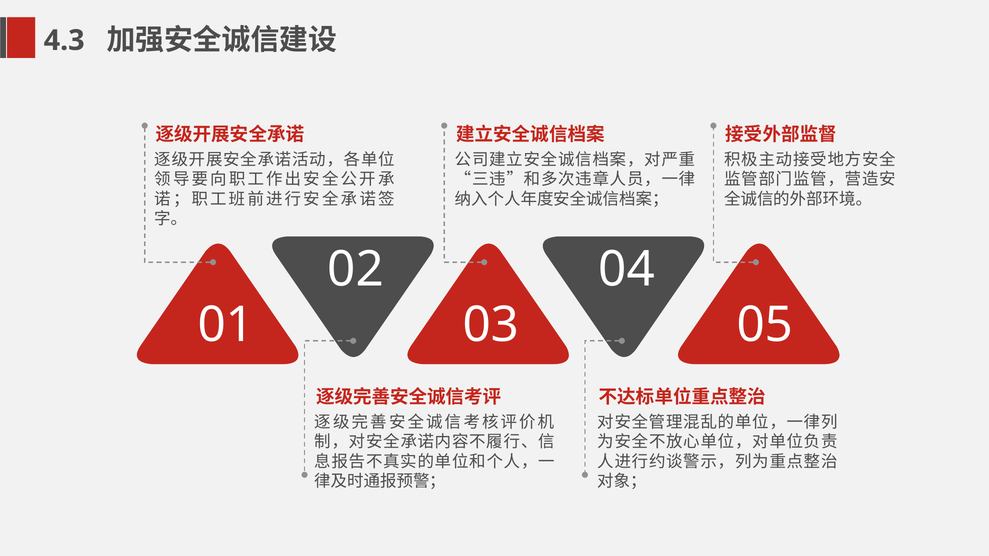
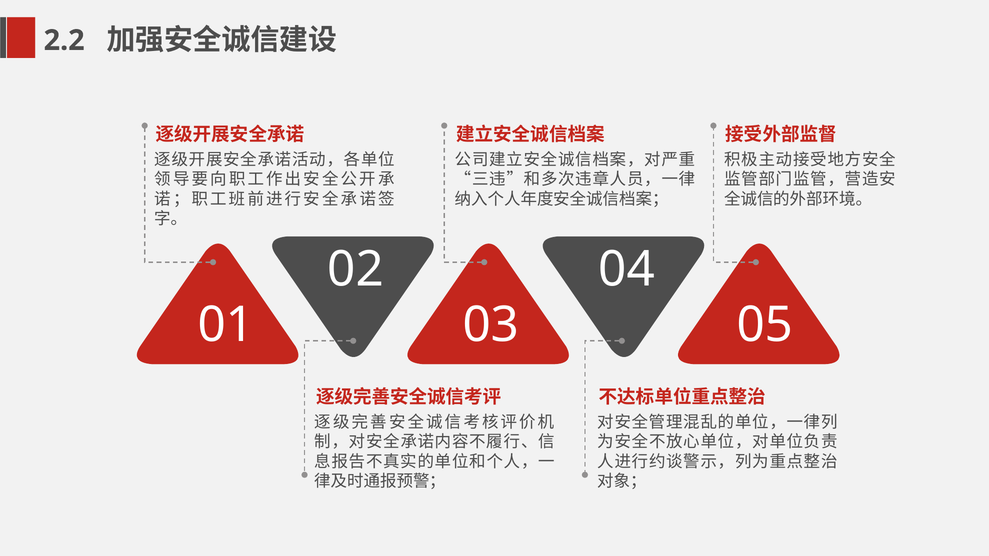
4.3: 4.3 -> 2.2
